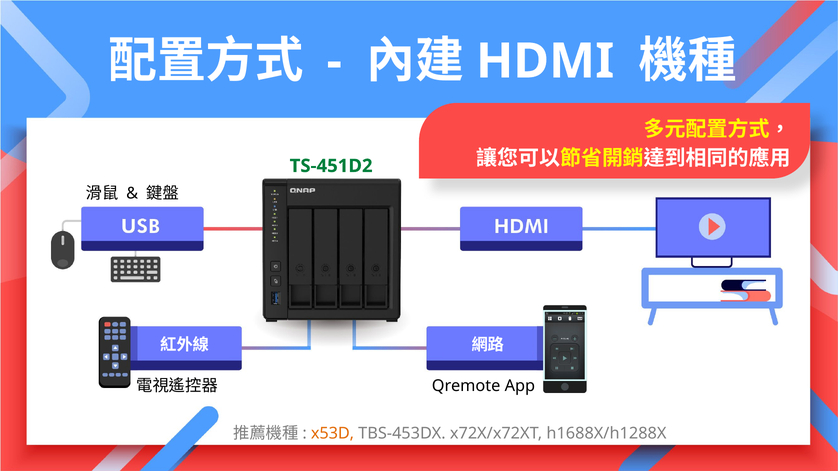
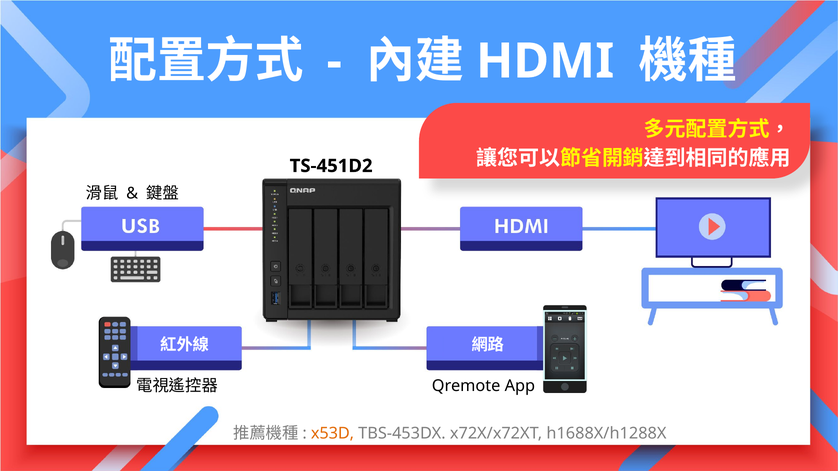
TS-451D2 colour: green -> black
